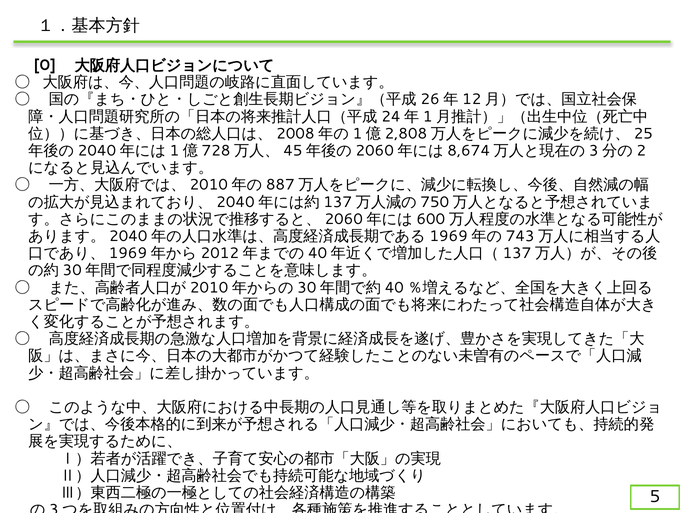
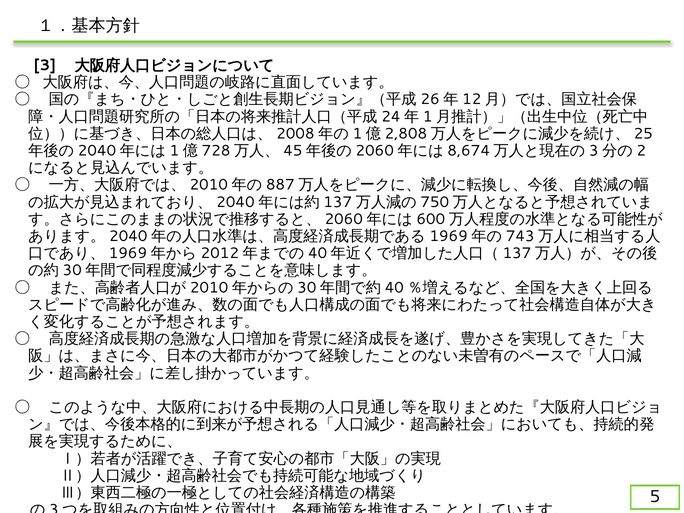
0: 0 -> 3
